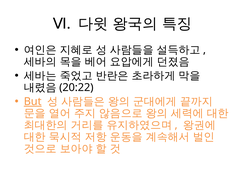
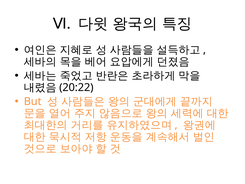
But underline: present -> none
